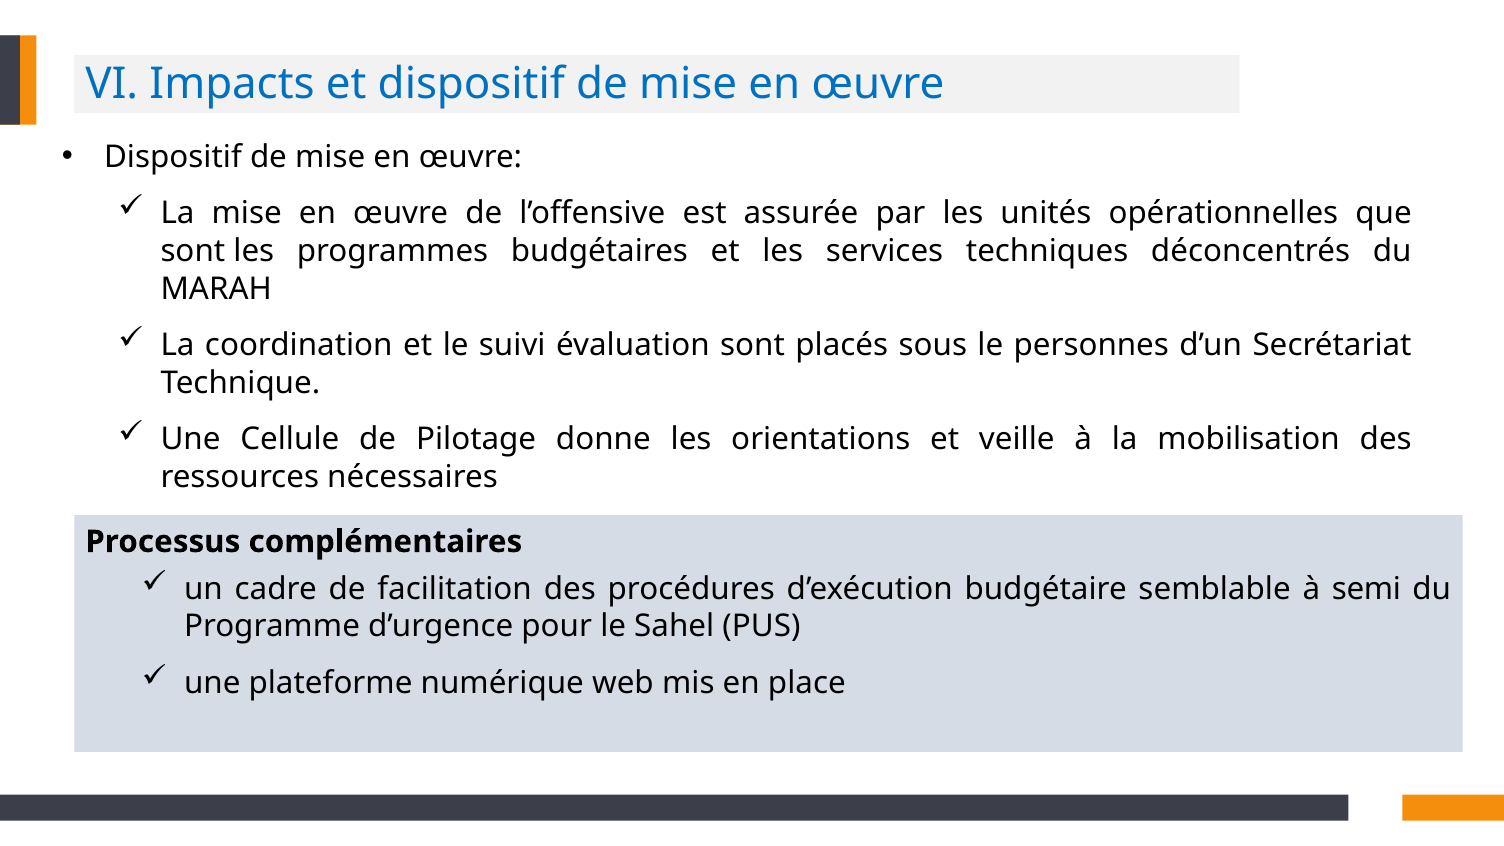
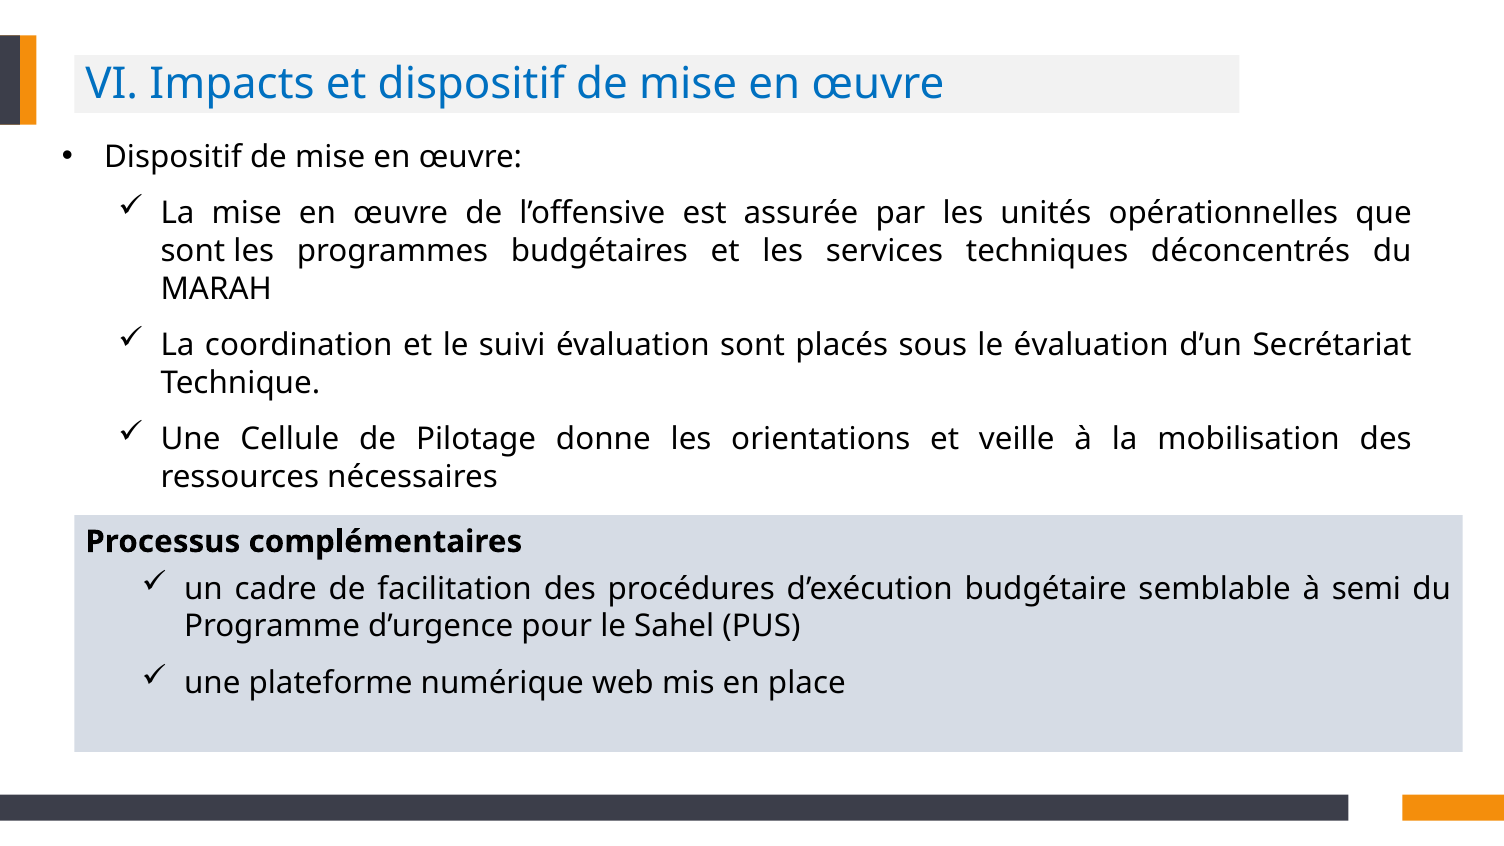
le personnes: personnes -> évaluation
